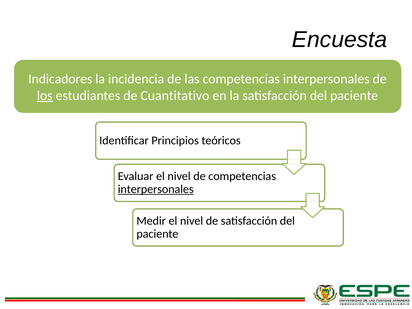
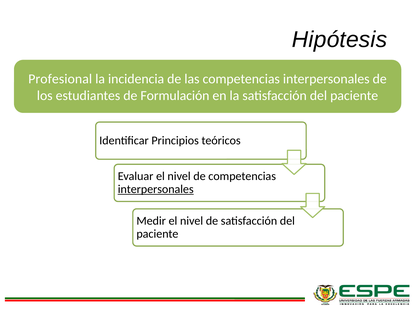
Encuesta: Encuesta -> Hipótesis
Indicadores: Indicadores -> Profesional
los underline: present -> none
Cuantitativo: Cuantitativo -> Formulación
